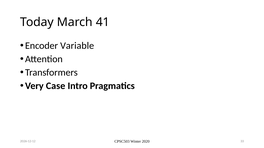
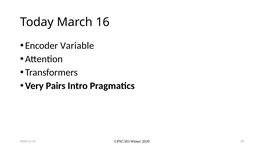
41: 41 -> 16
Case: Case -> Pairs
